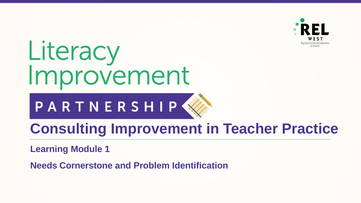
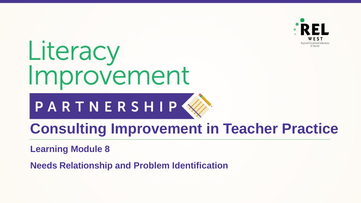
1: 1 -> 8
Cornerstone: Cornerstone -> Relationship
